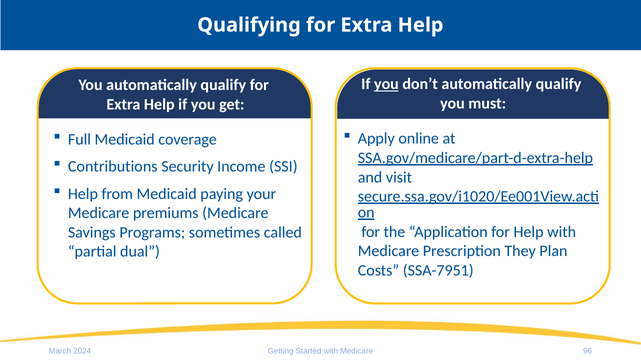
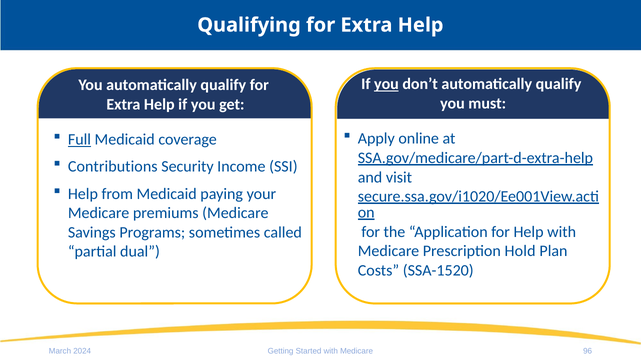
Full underline: none -> present
They: They -> Hold
SSA-7951: SSA-7951 -> SSA-1520
